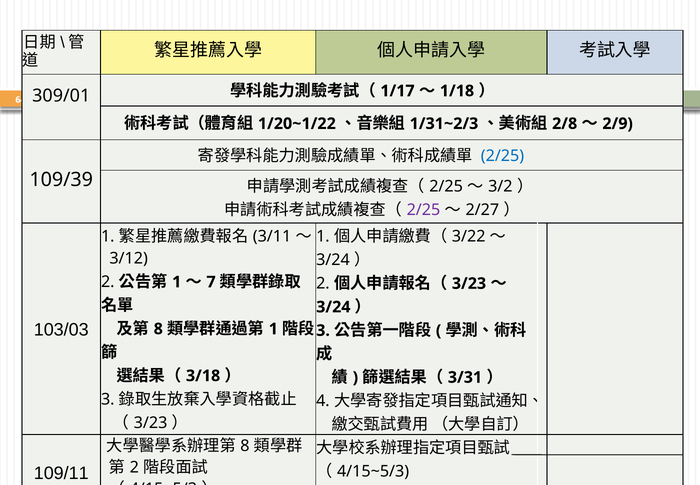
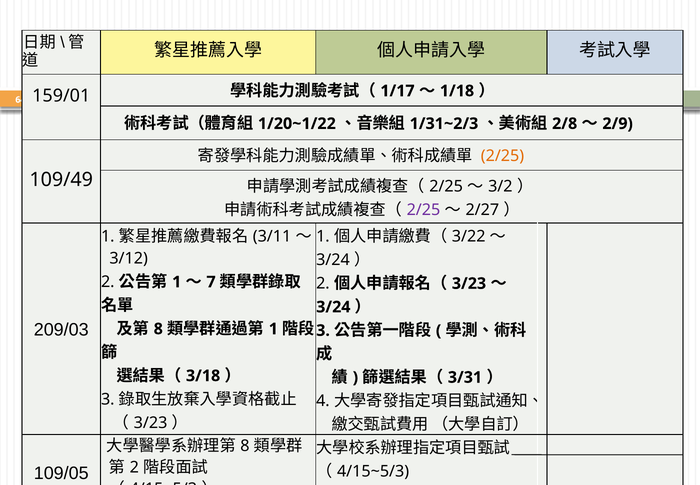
309/01: 309/01 -> 159/01
2/25 at (502, 156) colour: blue -> orange
109/39: 109/39 -> 109/49
103/03: 103/03 -> 209/03
109/11: 109/11 -> 109/05
